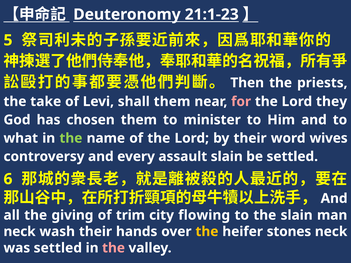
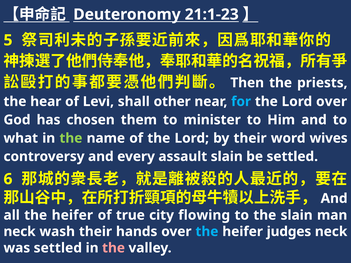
take: take -> hear
shall them: them -> other
for colour: pink -> light blue
Lord they: they -> over
all the giving: giving -> heifer
trim: trim -> true
the at (207, 232) colour: yellow -> light blue
stones: stones -> judges
